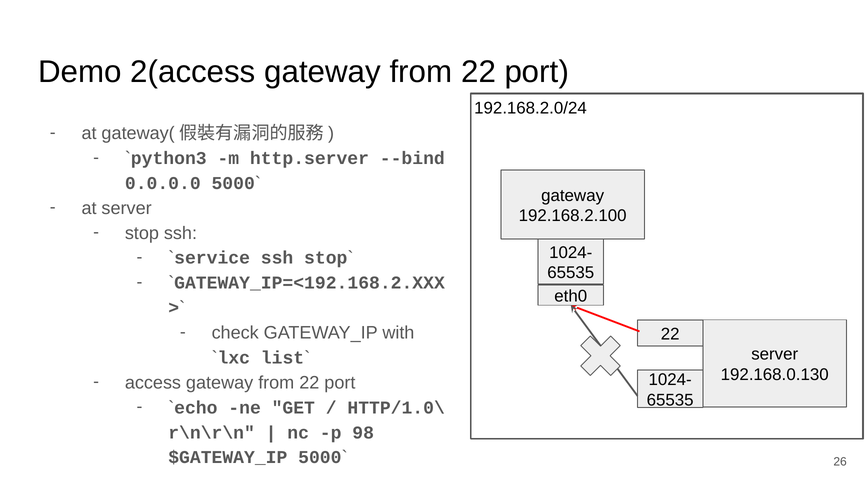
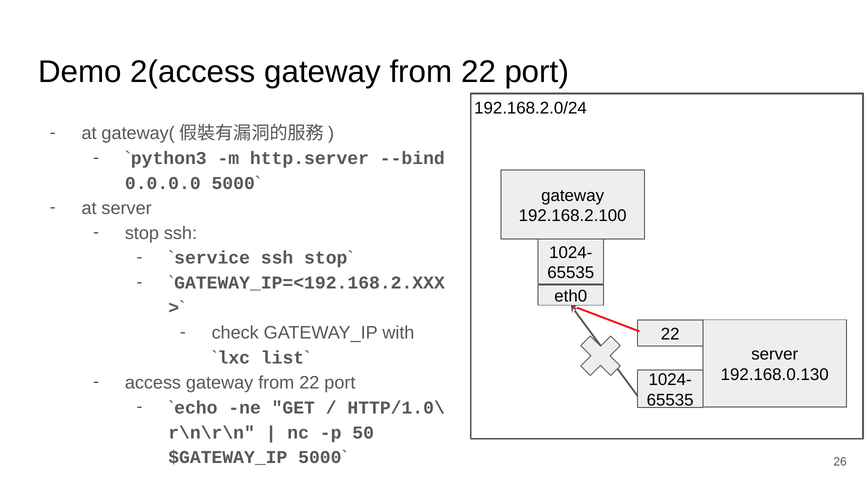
98: 98 -> 50
